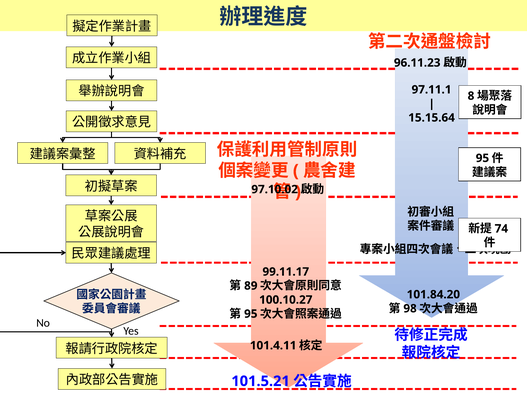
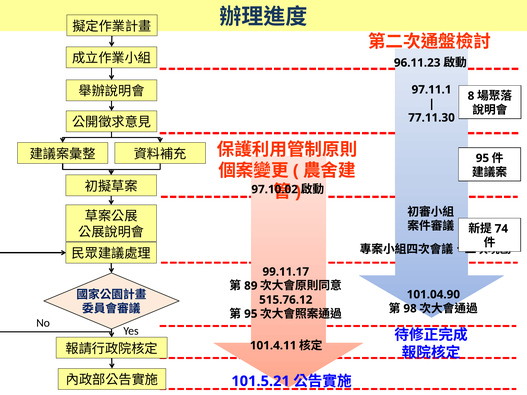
15.15.64: 15.15.64 -> 77.11.30
101.84.20: 101.84.20 -> 101.04.90
100.10.27: 100.10.27 -> 515.76.12
